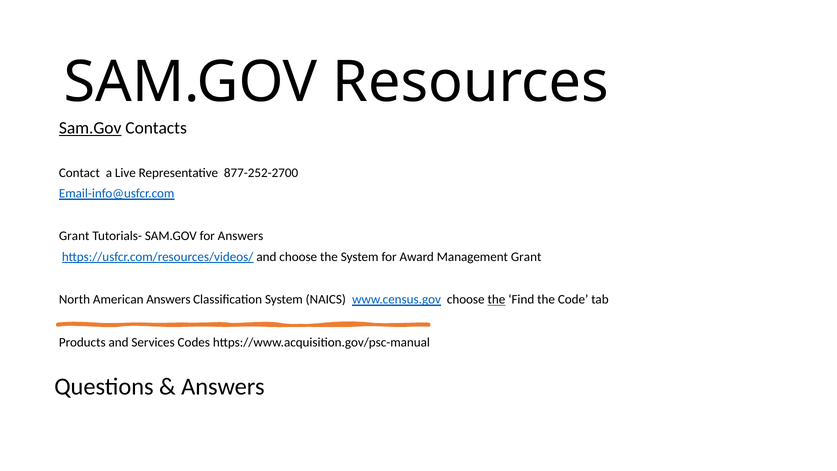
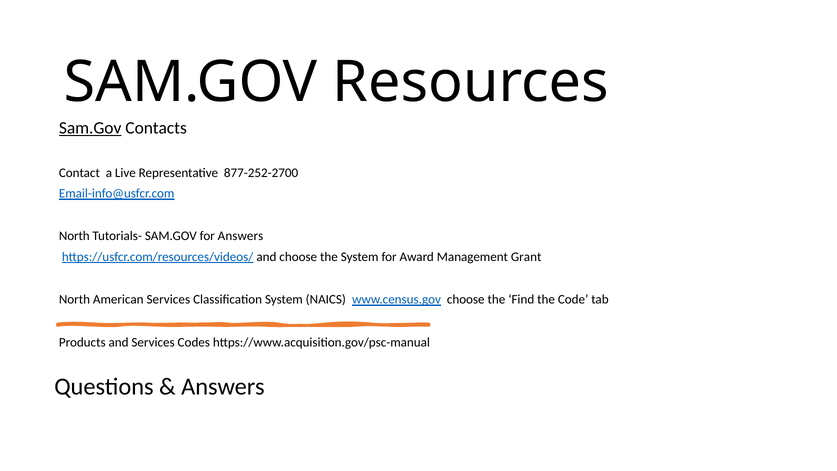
Grant at (74, 236): Grant -> North
American Answers: Answers -> Services
the at (496, 300) underline: present -> none
